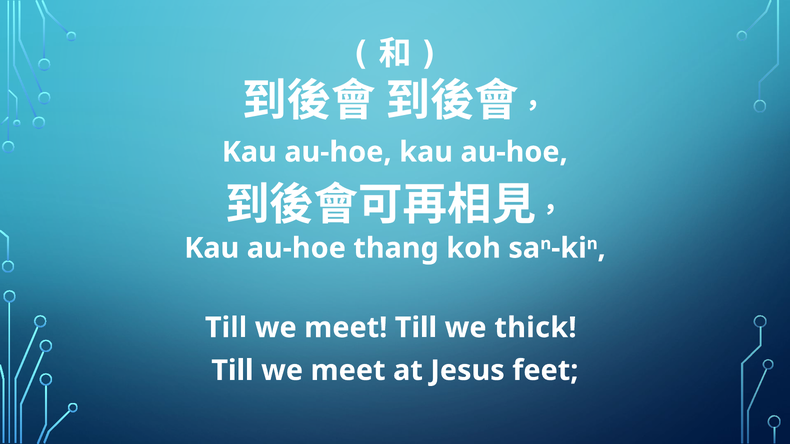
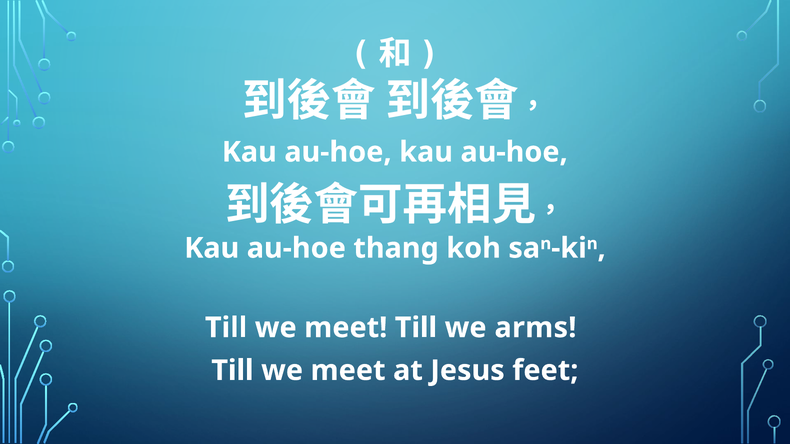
thick: thick -> arms
